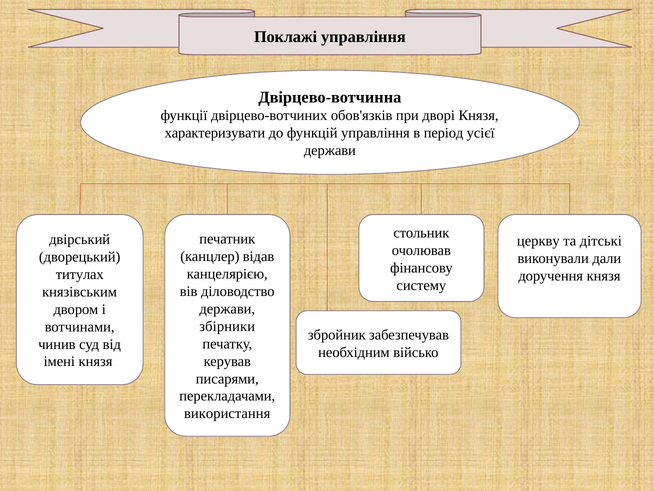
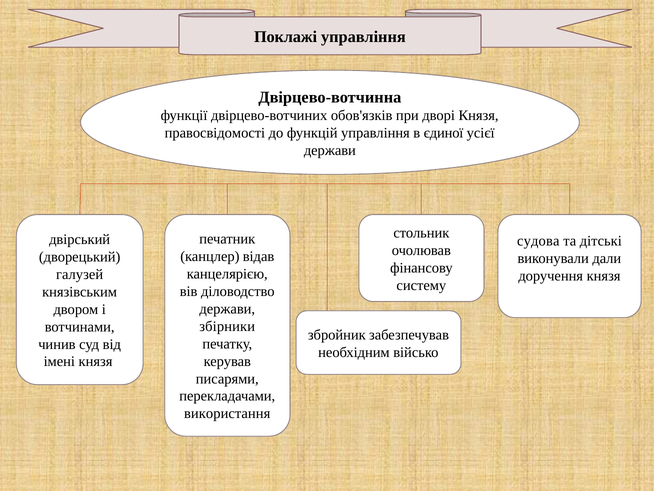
характеризувати: характеризувати -> правосвідомості
період: період -> єдиної
церкву: церкву -> судова
титулах: титулах -> галузей
